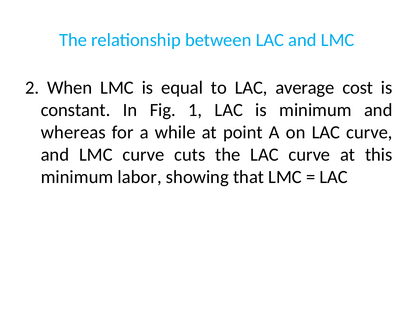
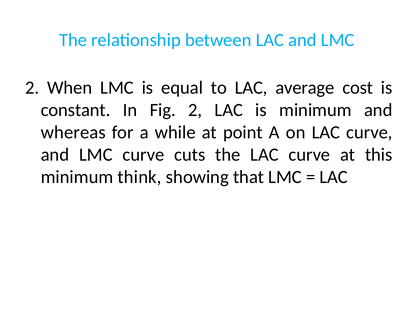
Fig 1: 1 -> 2
labor: labor -> think
